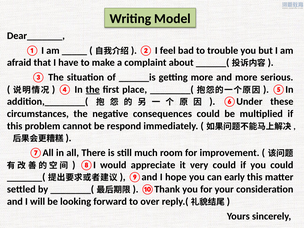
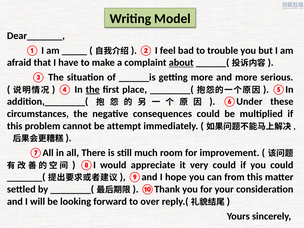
about underline: none -> present
respond: respond -> attempt
early: early -> from
